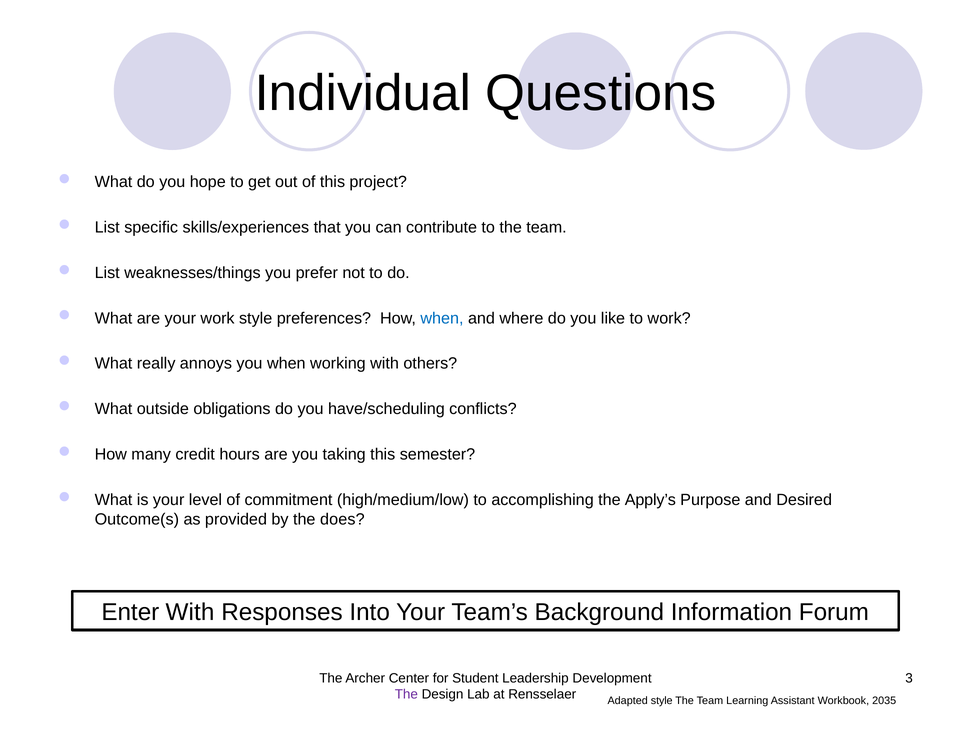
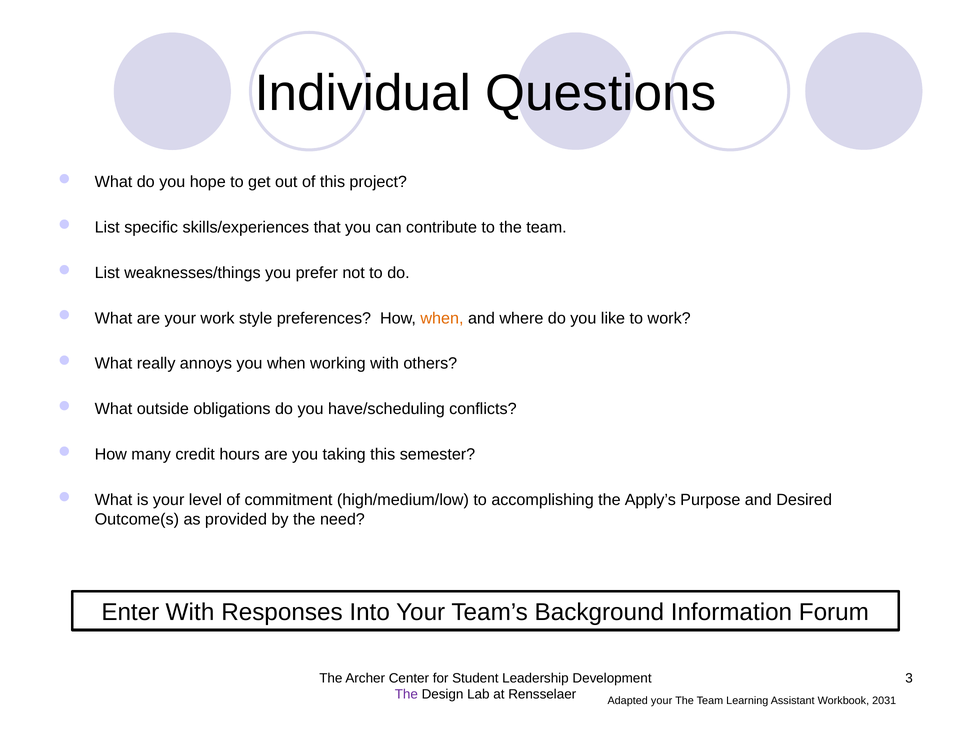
when at (442, 318) colour: blue -> orange
does: does -> need
Adapted style: style -> your
2035: 2035 -> 2031
